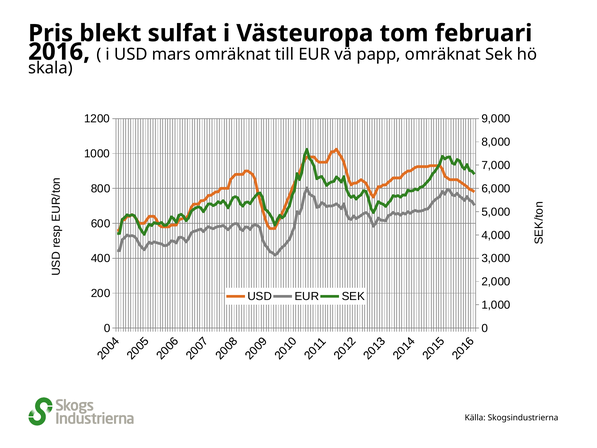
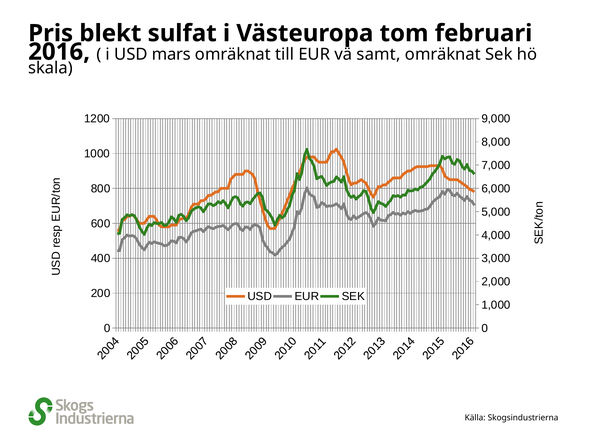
papp: papp -> samt
